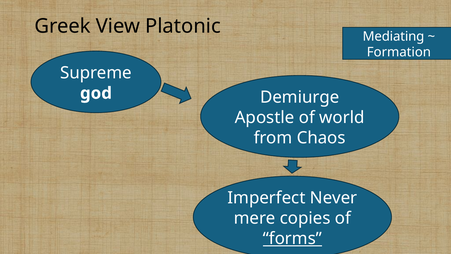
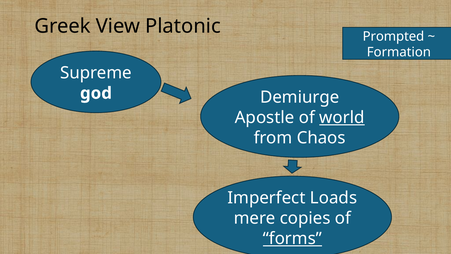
Mediating: Mediating -> Prompted
world underline: none -> present
Never: Never -> Loads
